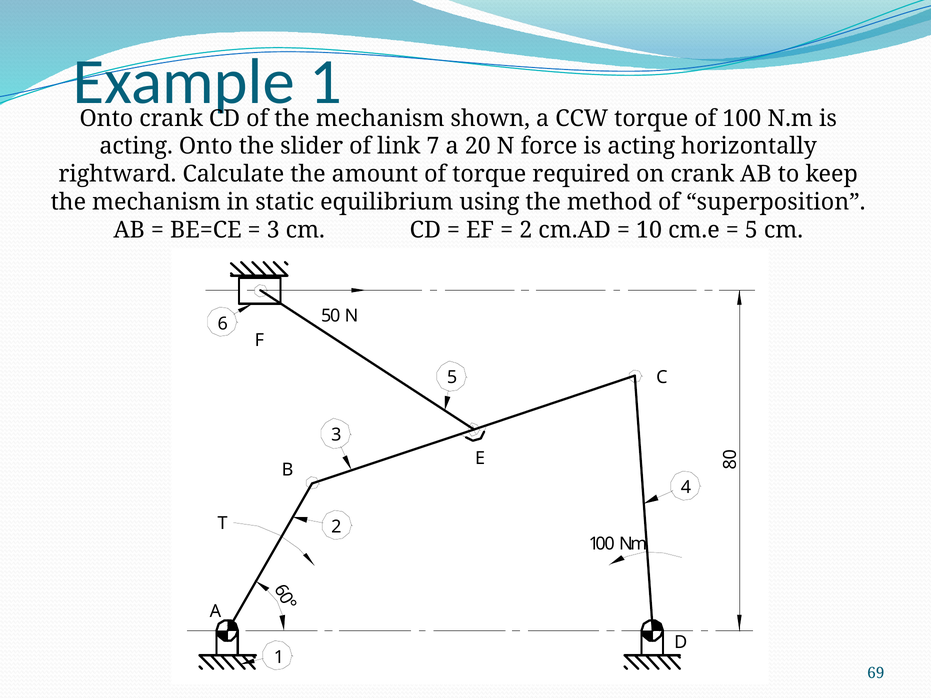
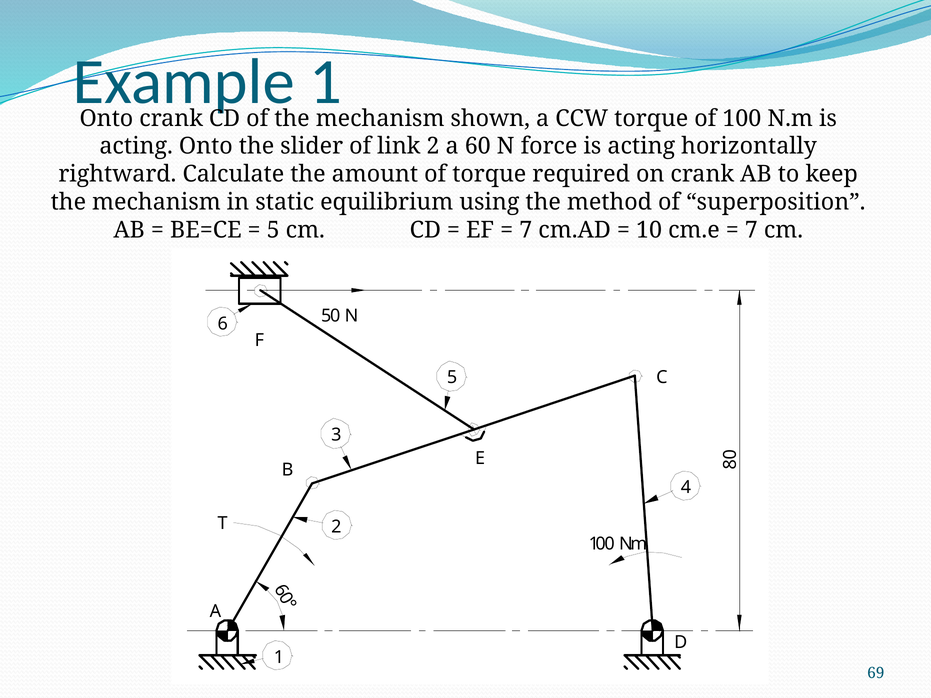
link 7: 7 -> 2
20: 20 -> 60
3 at (273, 230): 3 -> 5
2 at (526, 230): 2 -> 7
5 at (751, 230): 5 -> 7
